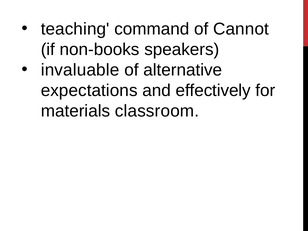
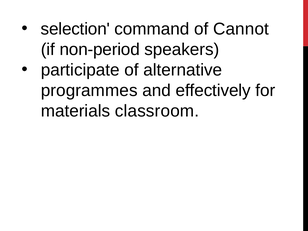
teaching: teaching -> selection
non-books: non-books -> non-period
invaluable: invaluable -> participate
expectations: expectations -> programmes
